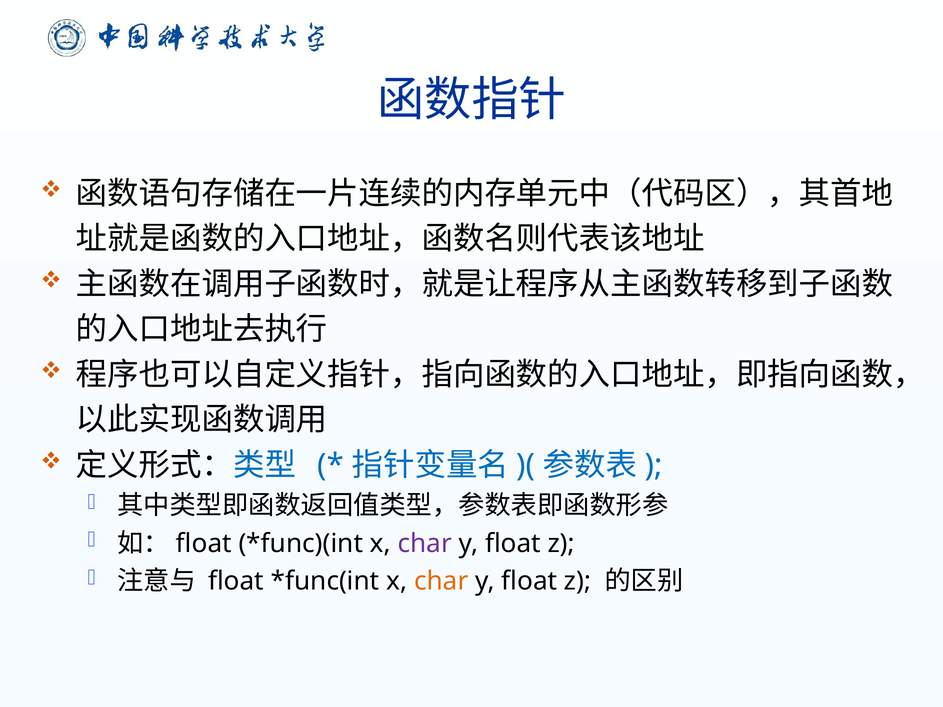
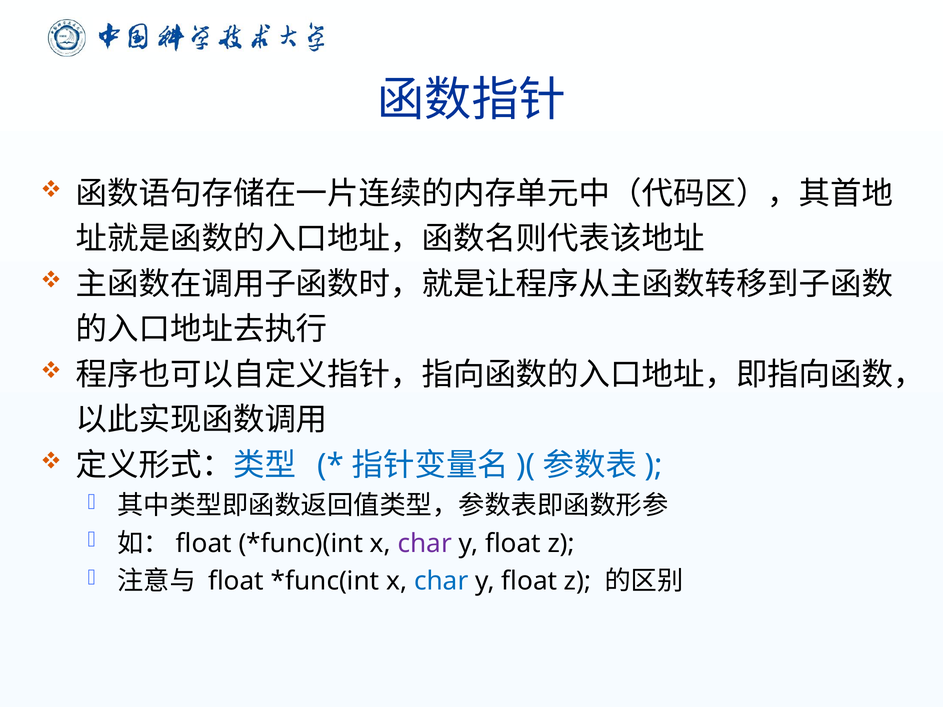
char at (441, 581) colour: orange -> blue
